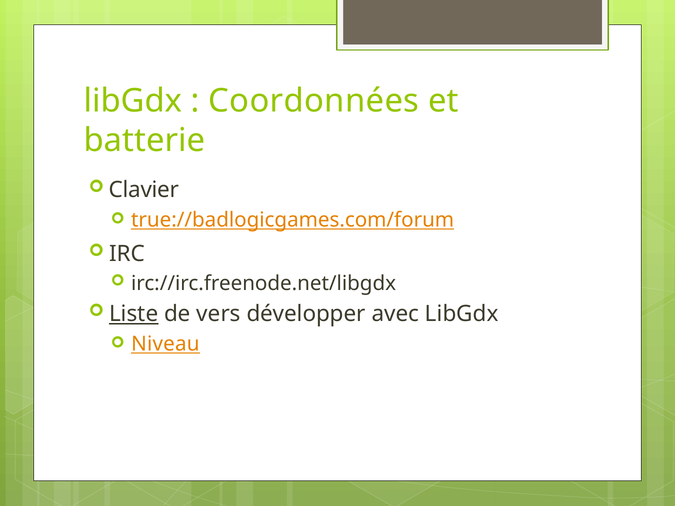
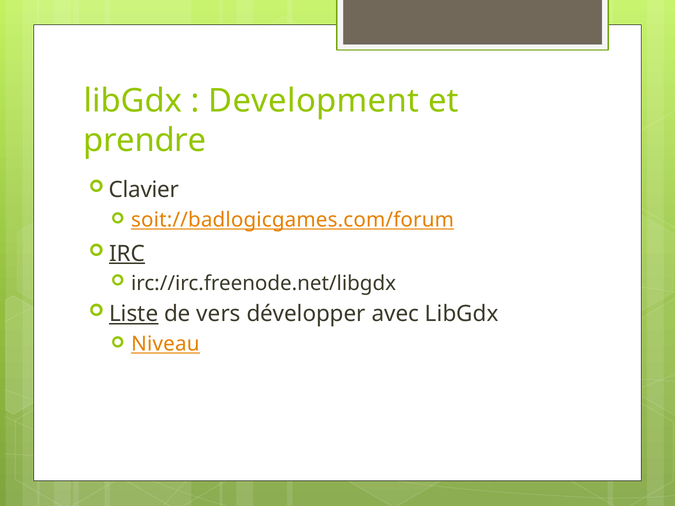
Coordonnées: Coordonnées -> Development
batterie: batterie -> prendre
true://badlogicgames.com/forum: true://badlogicgames.com/forum -> soit://badlogicgames.com/forum
IRC underline: none -> present
